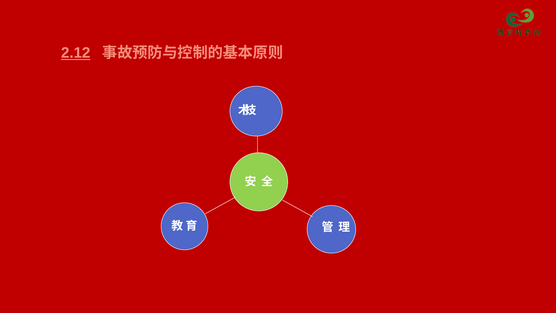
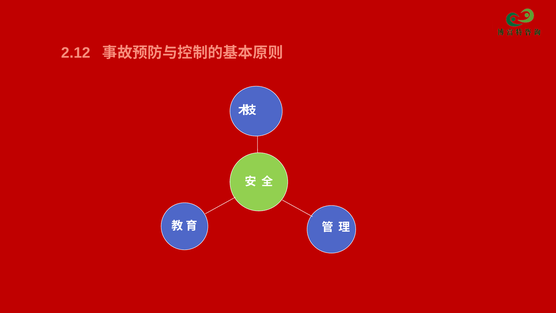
2.12 underline: present -> none
